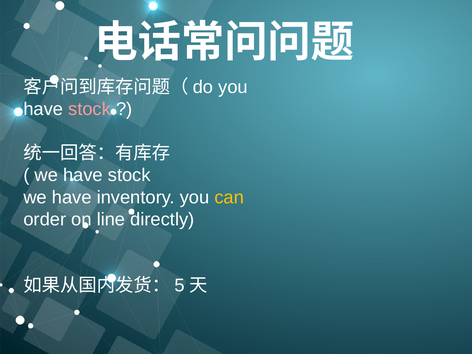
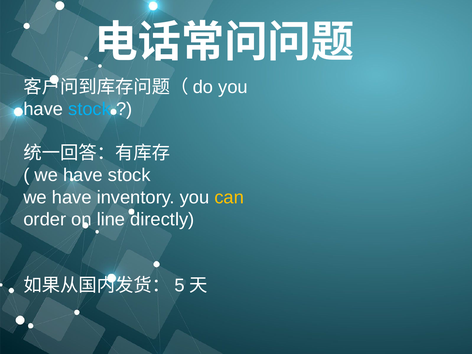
stock at (90, 109) colour: pink -> light blue
